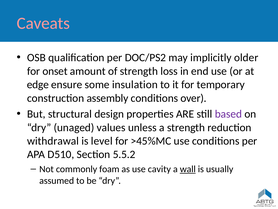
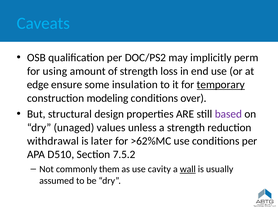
Caveats colour: pink -> light blue
older: older -> perm
onset: onset -> using
temporary underline: none -> present
assembly: assembly -> modeling
level: level -> later
>45%MC: >45%MC -> >62%MC
5.5.2: 5.5.2 -> 7.5.2
foam: foam -> them
